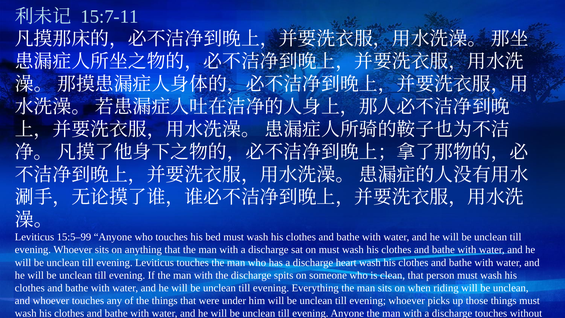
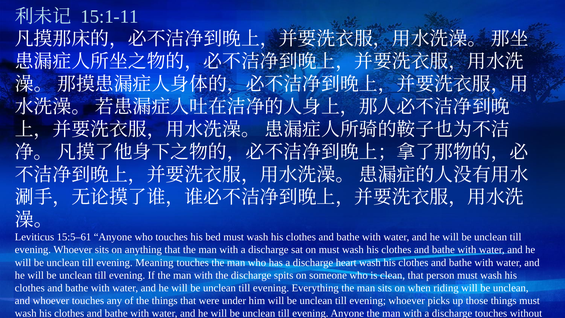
15:7-11: 15:7-11 -> 15:1-11
15:5–99: 15:5–99 -> 15:5–61
evening Leviticus: Leviticus -> Meaning
